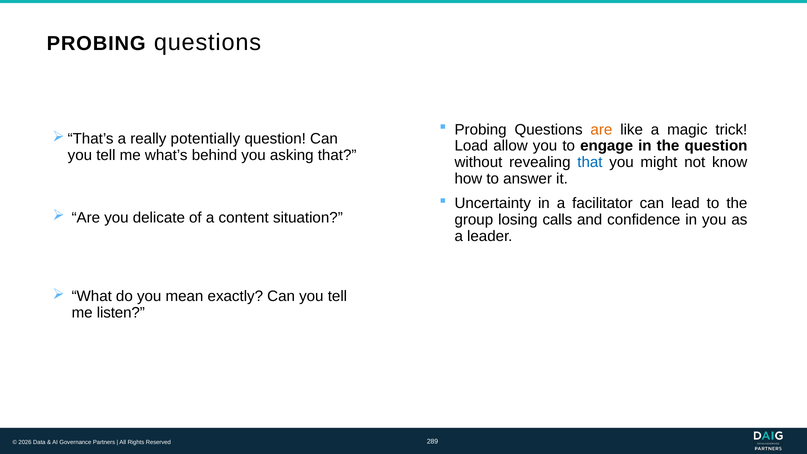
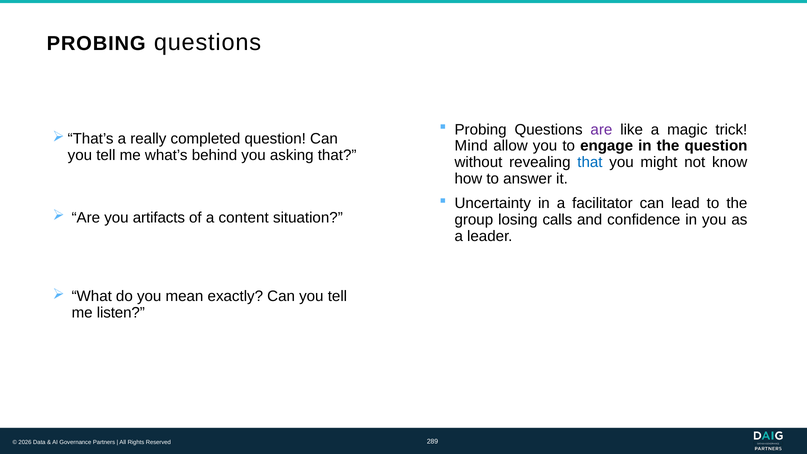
are at (601, 129) colour: orange -> purple
potentially: potentially -> completed
Load: Load -> Mind
delicate: delicate -> artifacts
